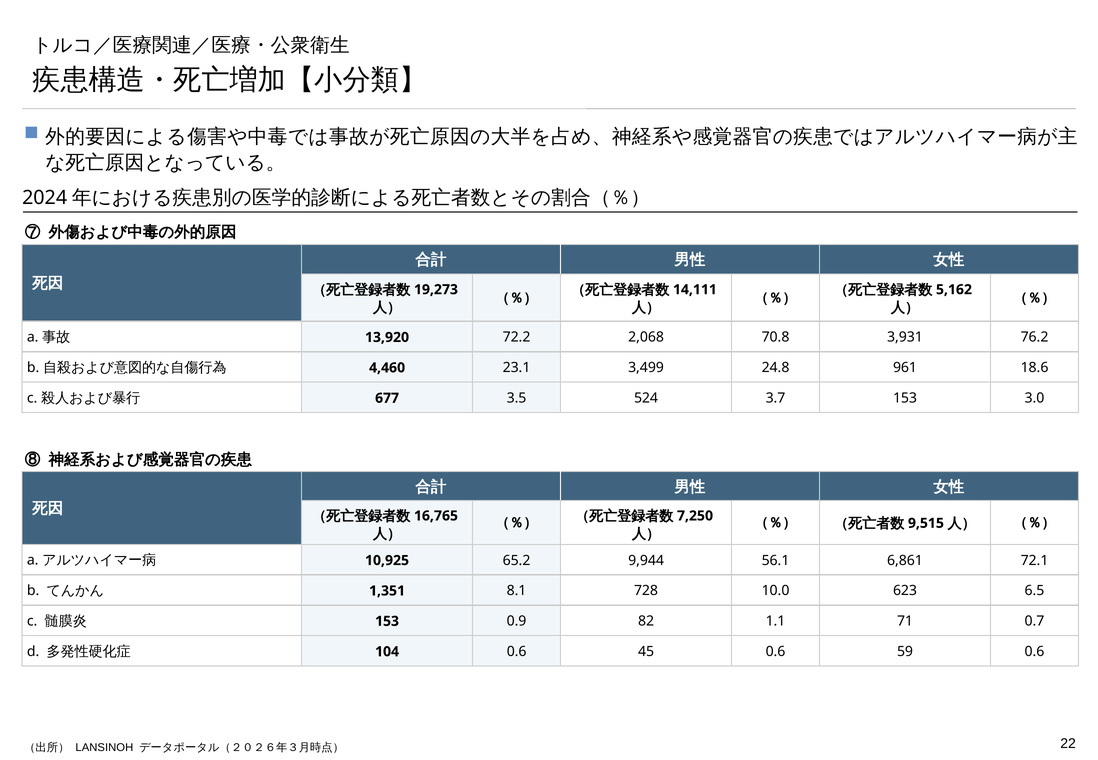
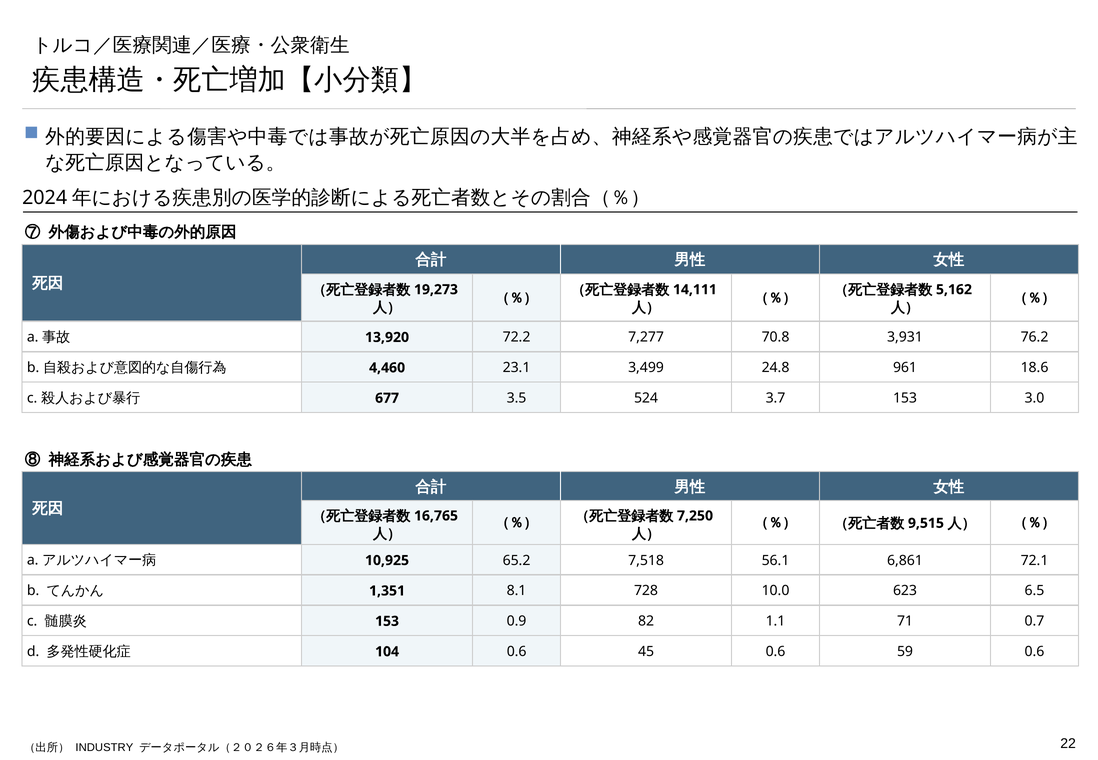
2,068: 2,068 -> 7,277
9,944: 9,944 -> 7,518
LANSINOH: LANSINOH -> INDUSTRY
